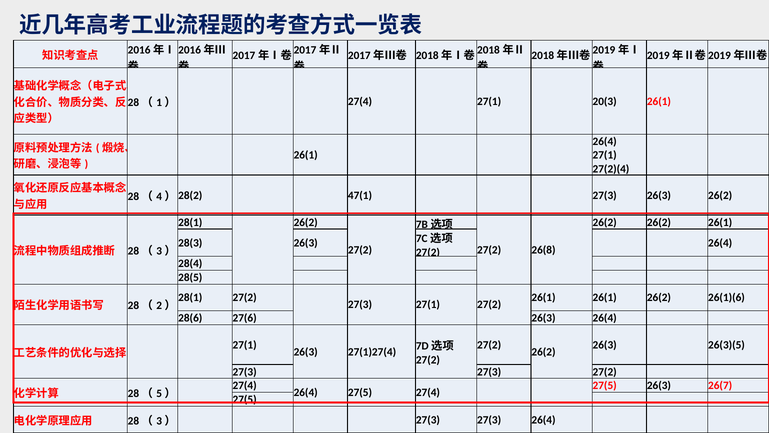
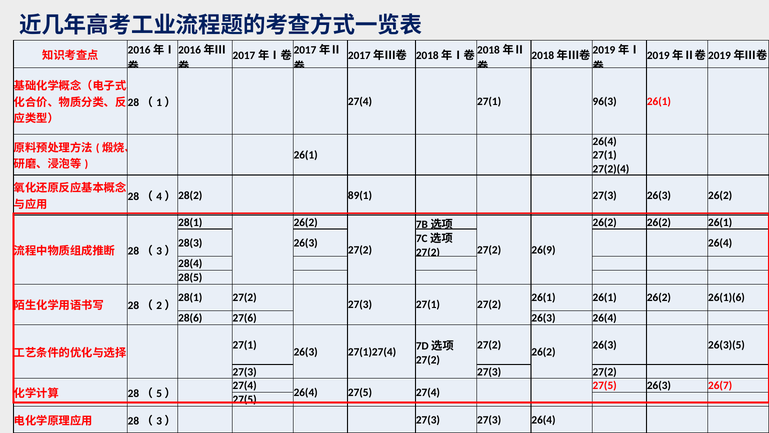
20(3: 20(3 -> 96(3
47(1: 47(1 -> 89(1
26(8: 26(8 -> 26(9
